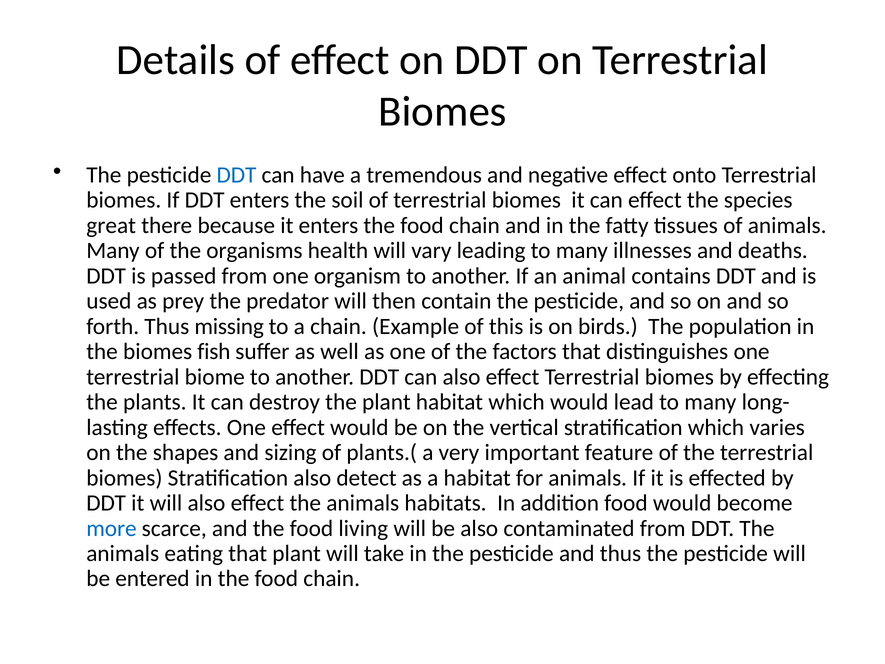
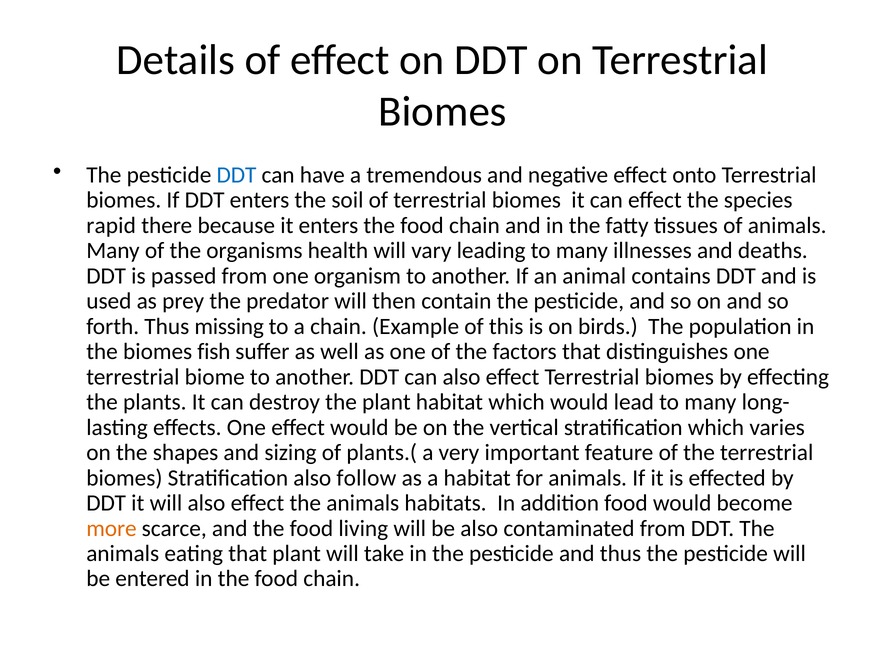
great: great -> rapid
detect: detect -> follow
more colour: blue -> orange
